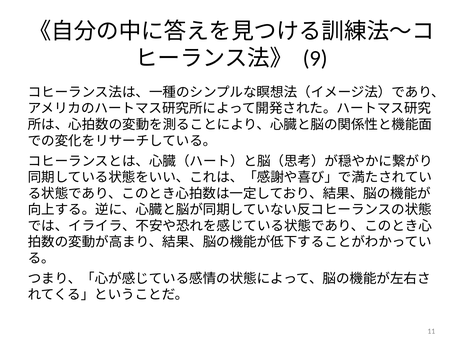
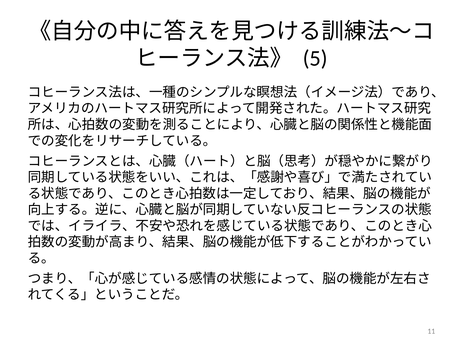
9: 9 -> 5
